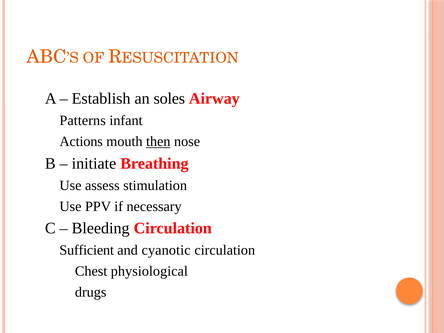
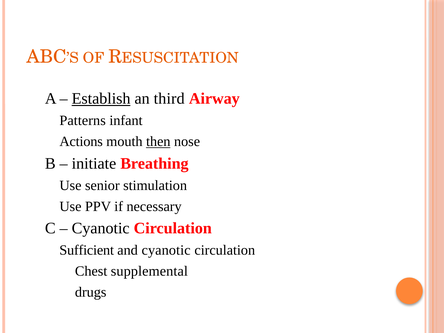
Establish underline: none -> present
soles: soles -> third
assess: assess -> senior
Bleeding at (101, 228): Bleeding -> Cyanotic
physiological: physiological -> supplemental
